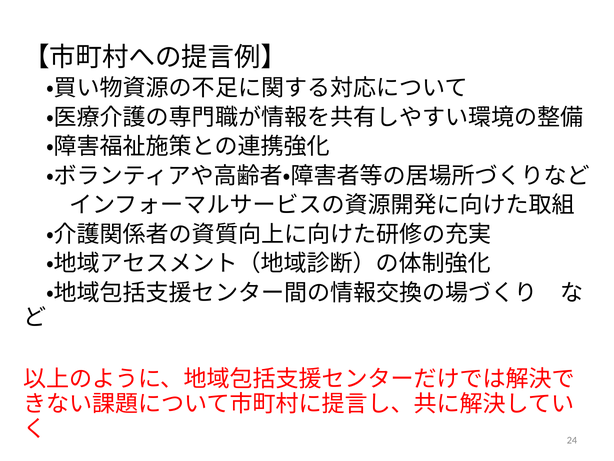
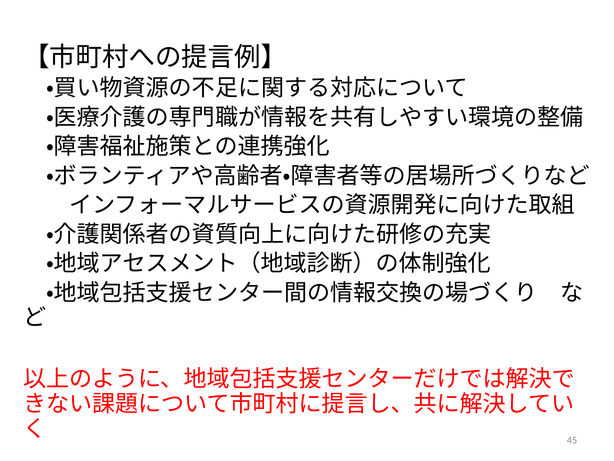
24: 24 -> 45
